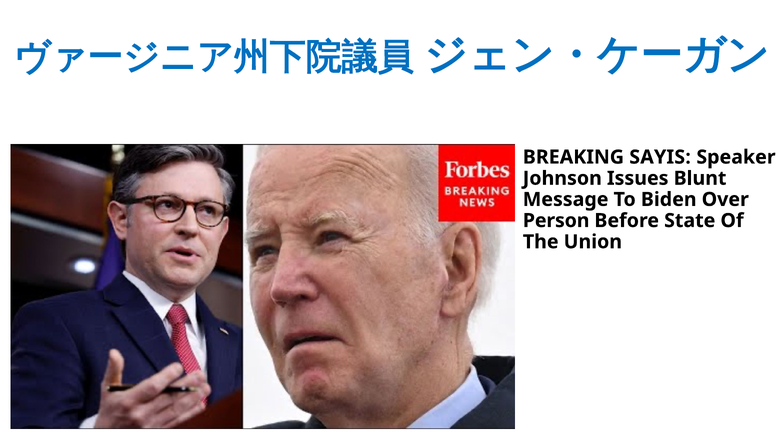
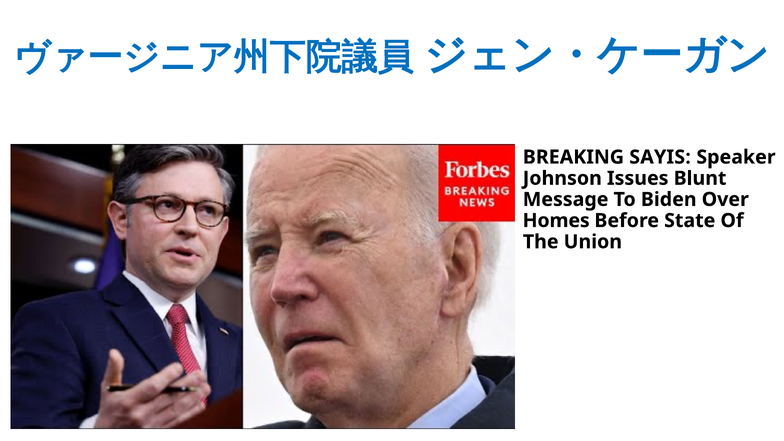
Person: Person -> Homes
